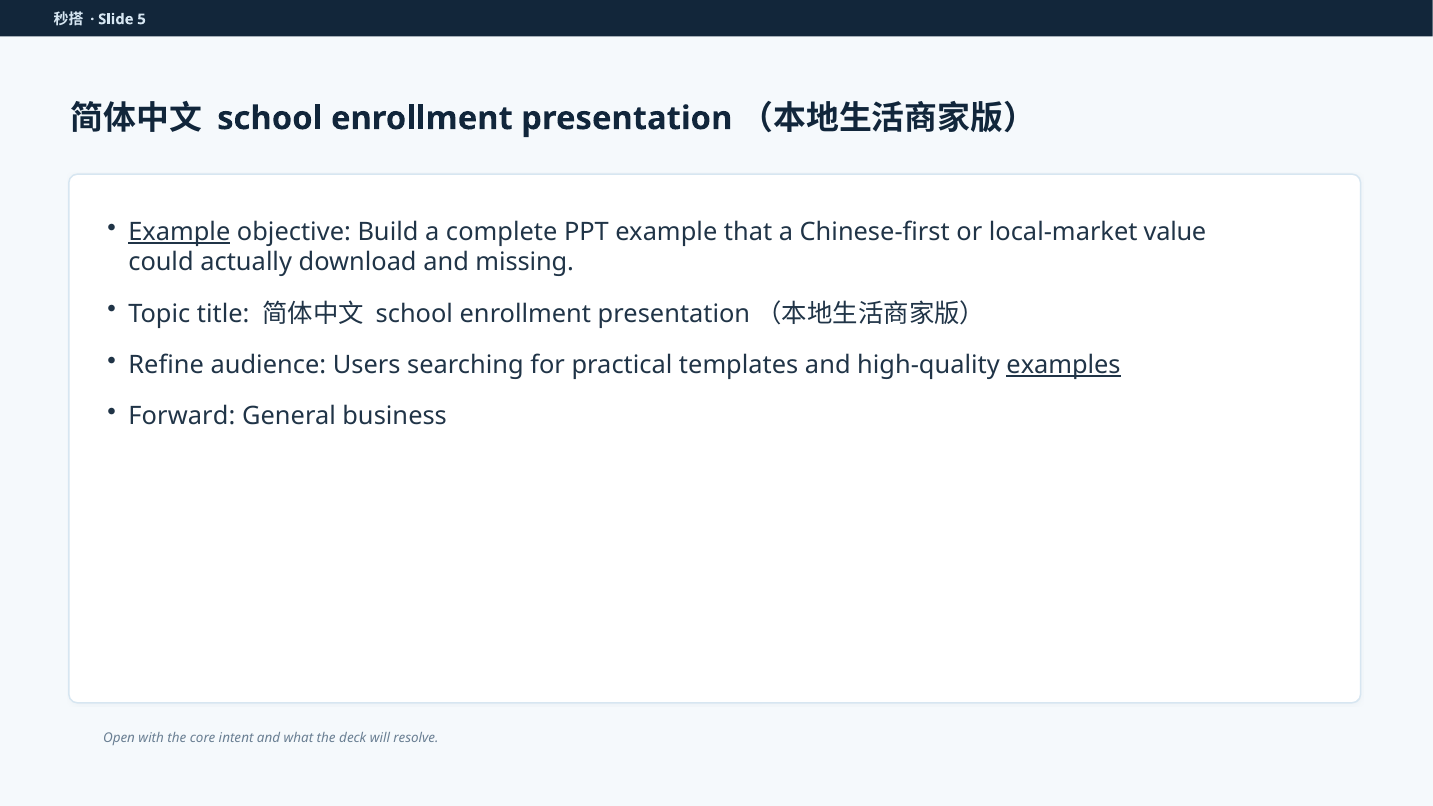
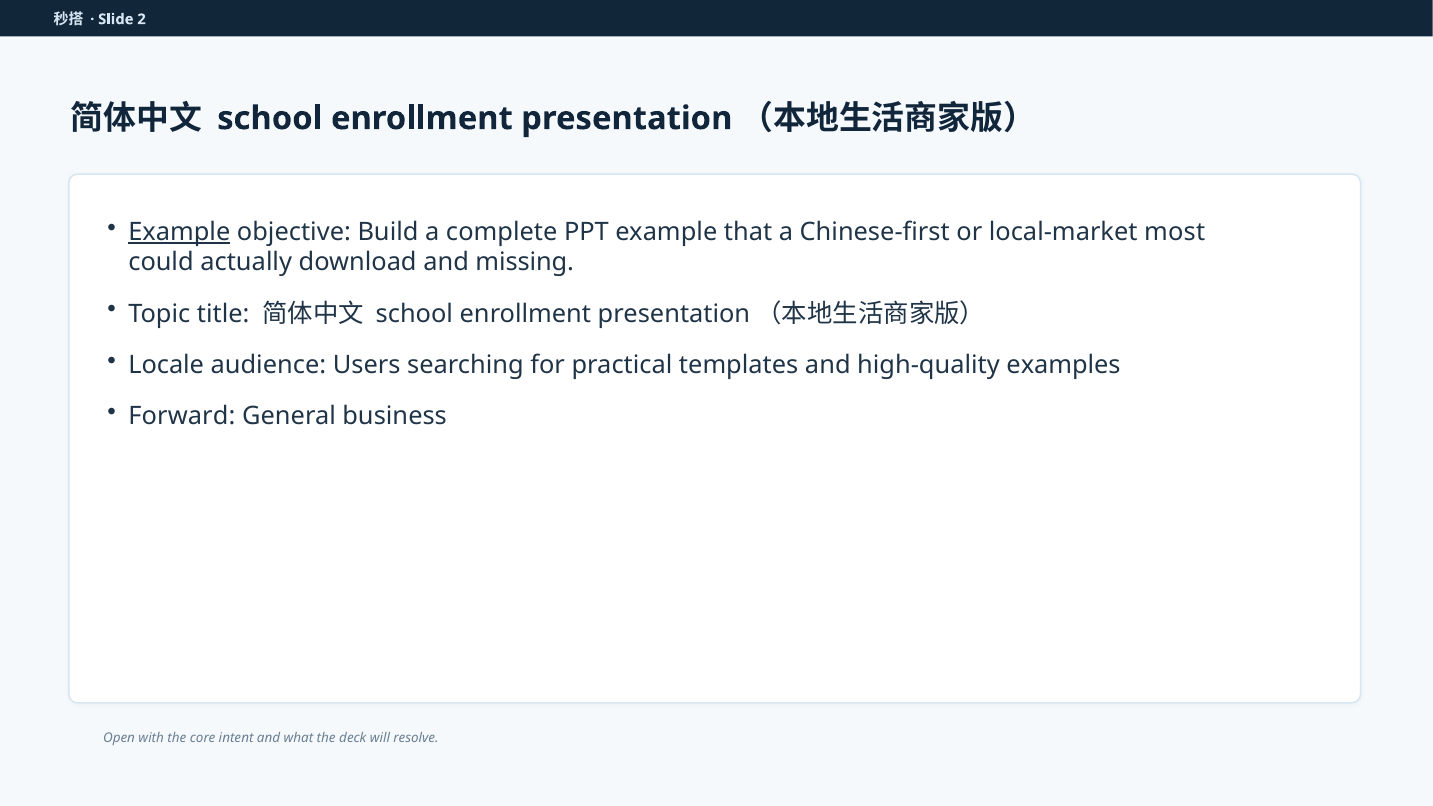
5: 5 -> 2
value: value -> most
Refine: Refine -> Locale
examples underline: present -> none
